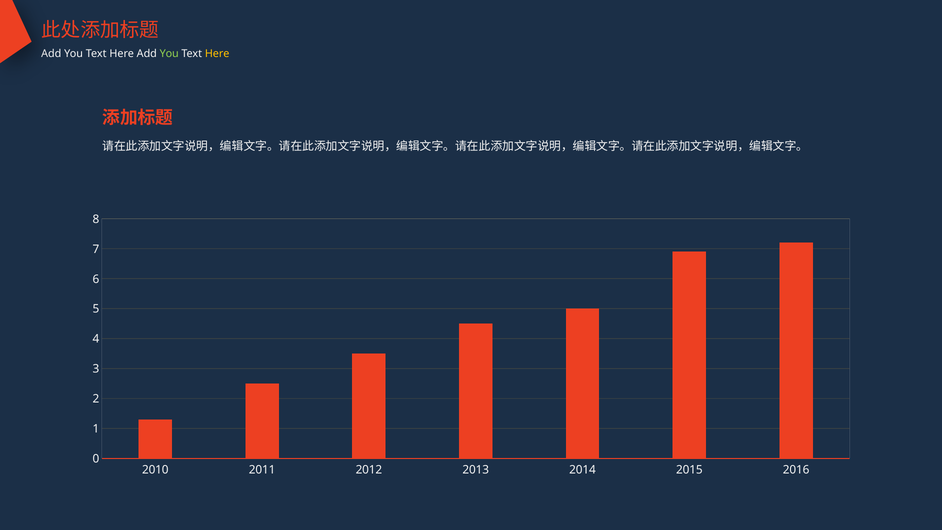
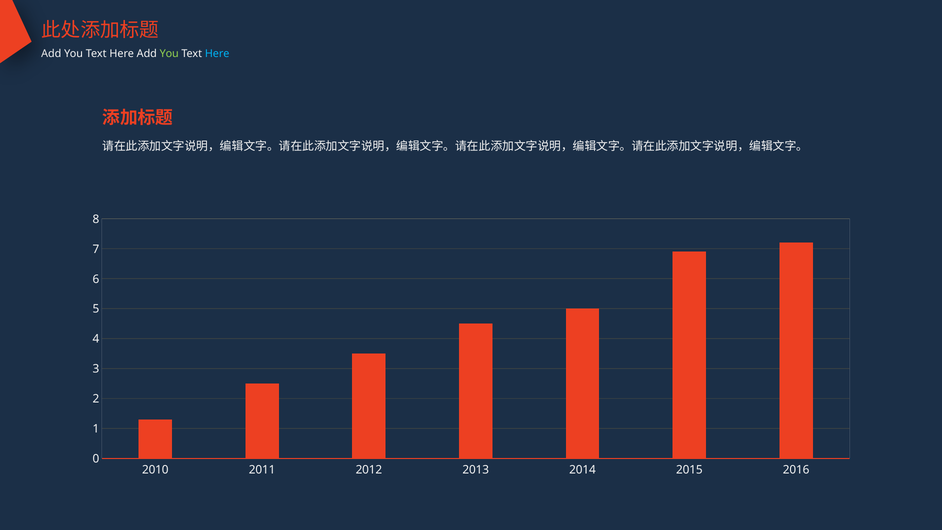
Here at (217, 54) colour: yellow -> light blue
